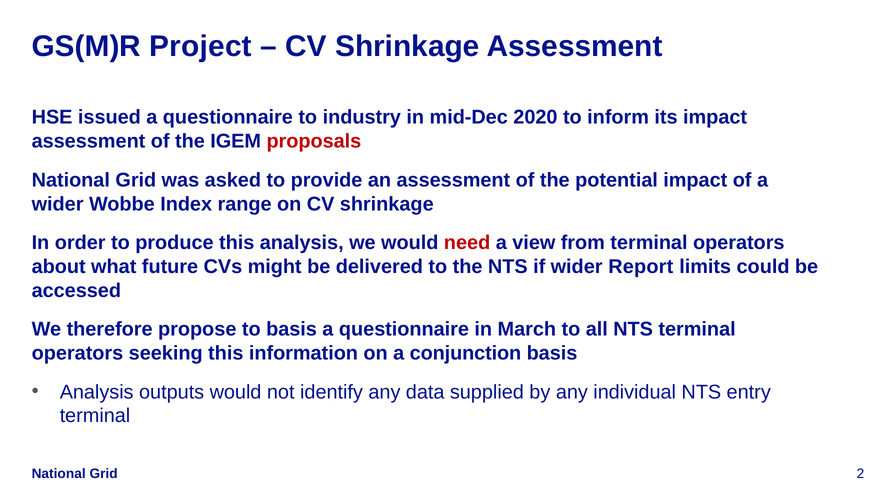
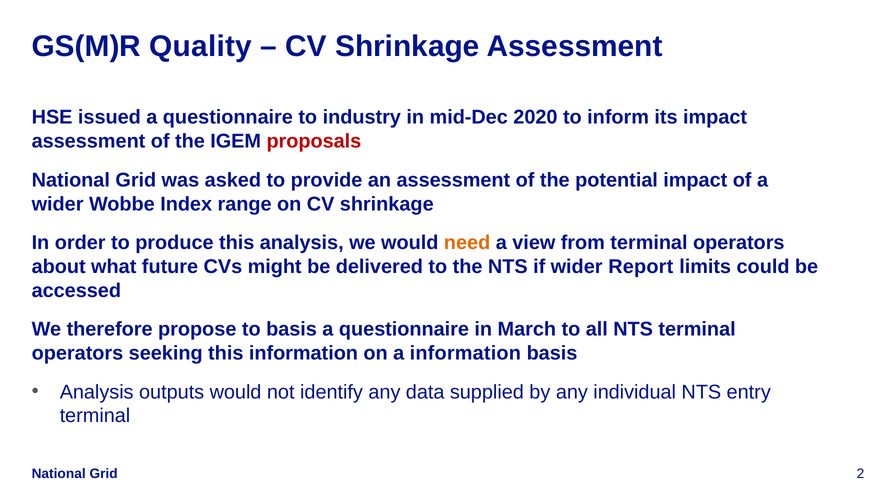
Project: Project -> Quality
need colour: red -> orange
a conjunction: conjunction -> information
